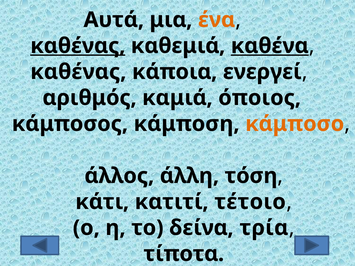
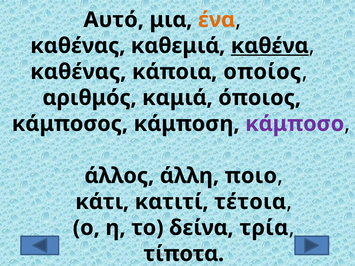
Αυτά: Αυτά -> Αυτό
καθένας at (78, 46) underline: present -> none
ενεργεί: ενεργεί -> οποίος
κάμποσο colour: orange -> purple
τόση: τόση -> ποιο
τέτοιο: τέτοιο -> τέτοια
